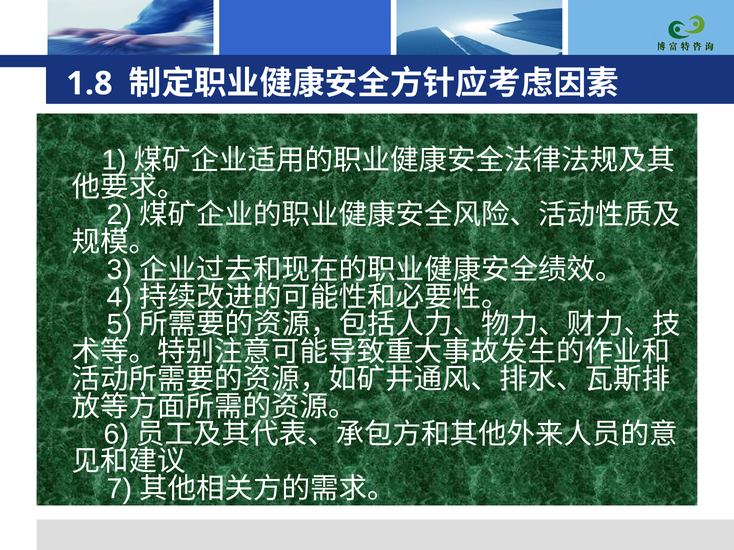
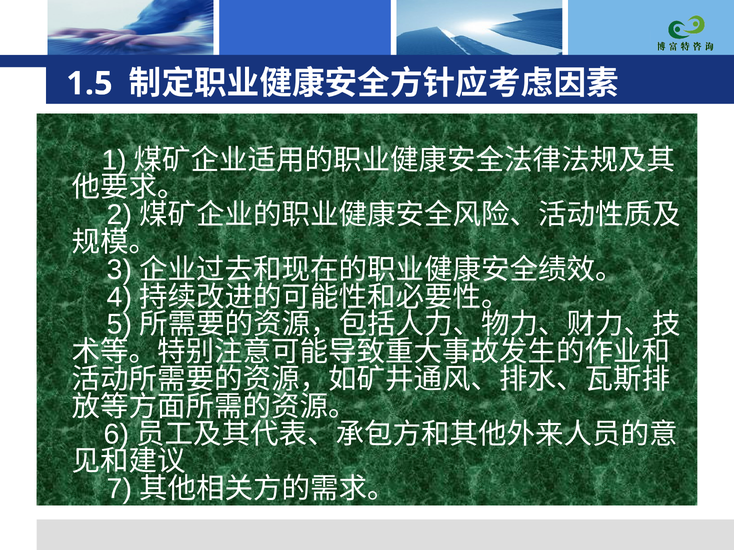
1.8: 1.8 -> 1.5
